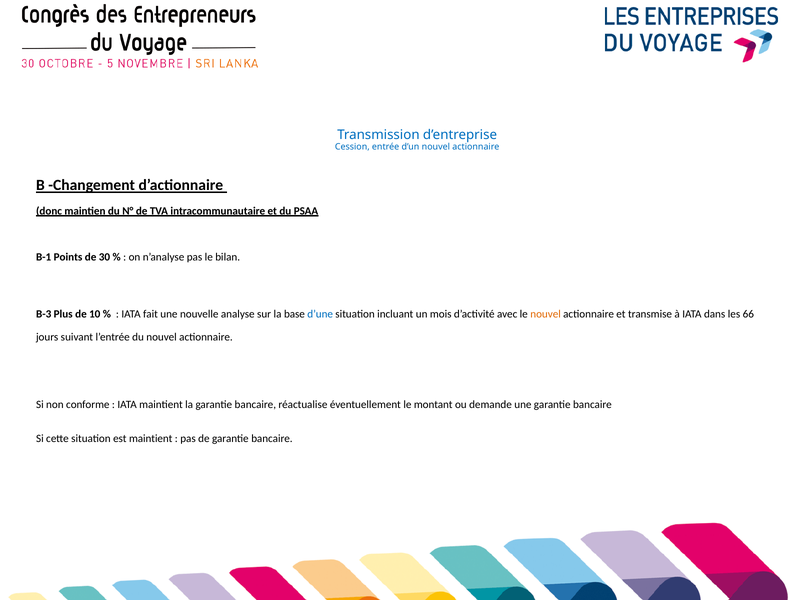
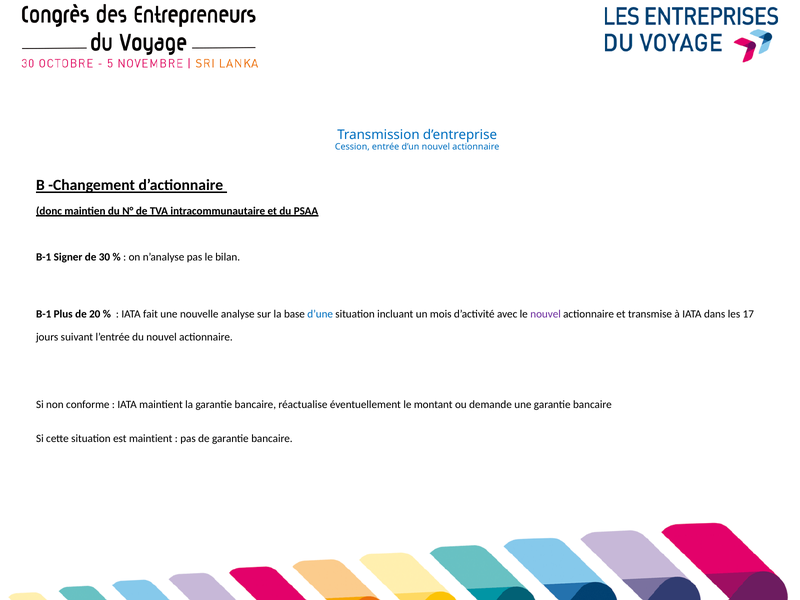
Points: Points -> Signer
B-3 at (44, 314): B-3 -> B-1
10: 10 -> 20
nouvel at (546, 314) colour: orange -> purple
66: 66 -> 17
